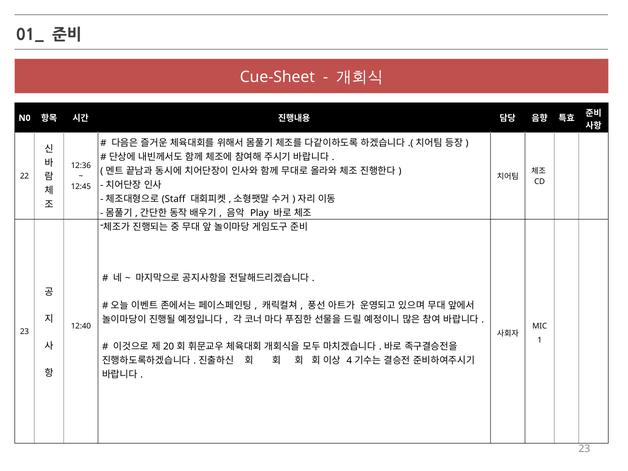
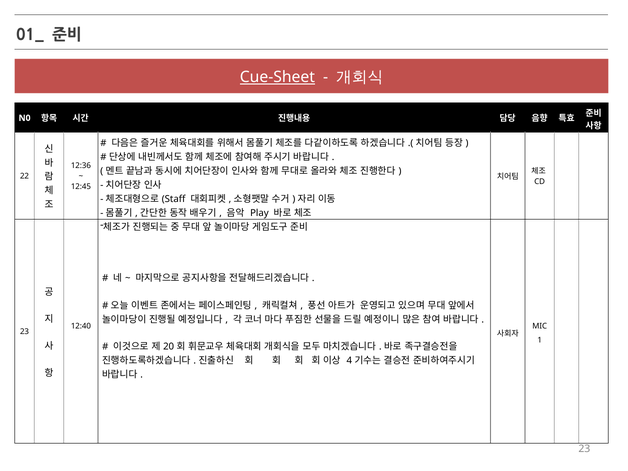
Cue-Sheet underline: none -> present
